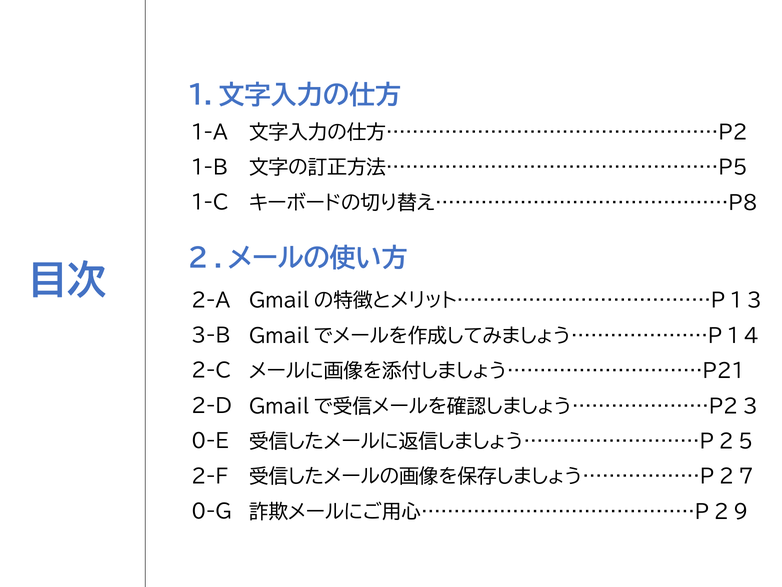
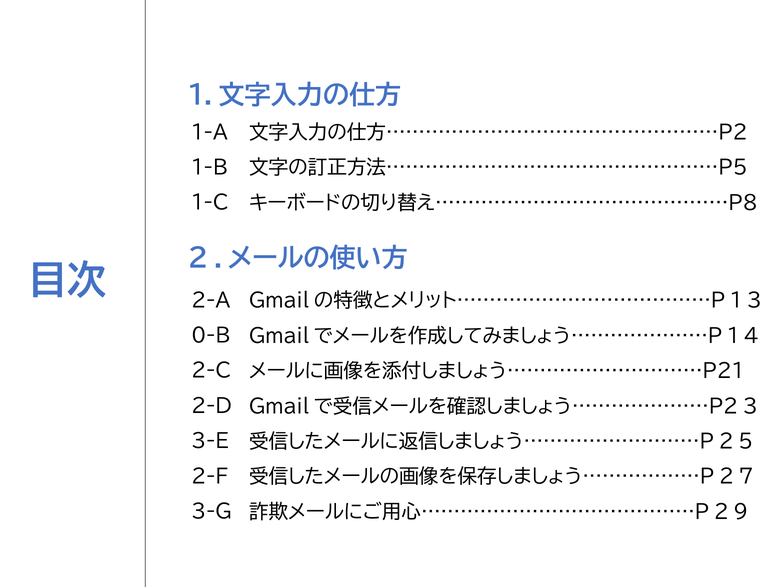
3-B: 3-B -> 0-B
0-E: 0-E -> 3-E
0-G: 0-G -> 3-G
